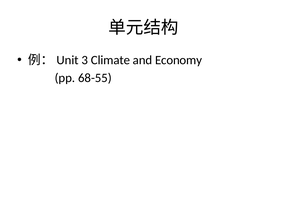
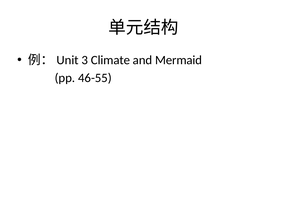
Economy: Economy -> Mermaid
68-55: 68-55 -> 46-55
